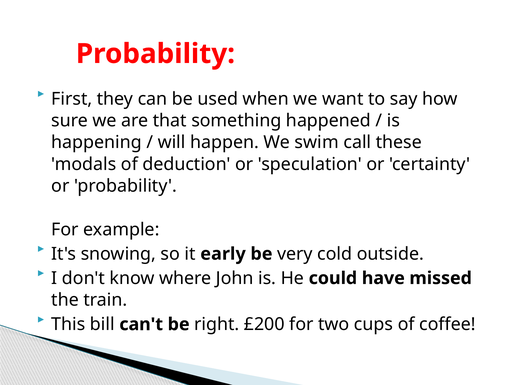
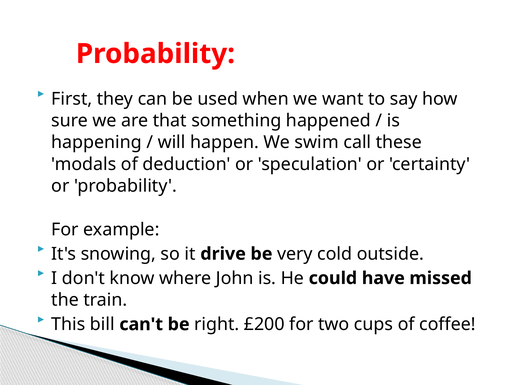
early: early -> drive
